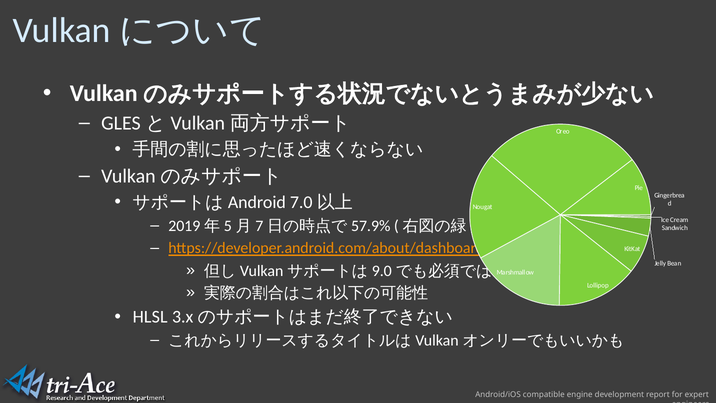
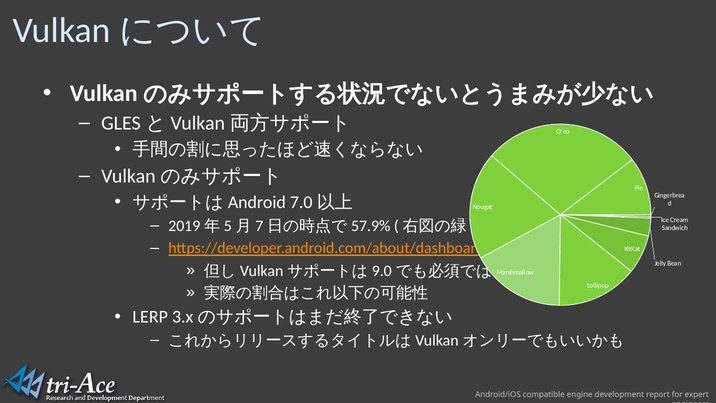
HLSL: HLSL -> LERP
